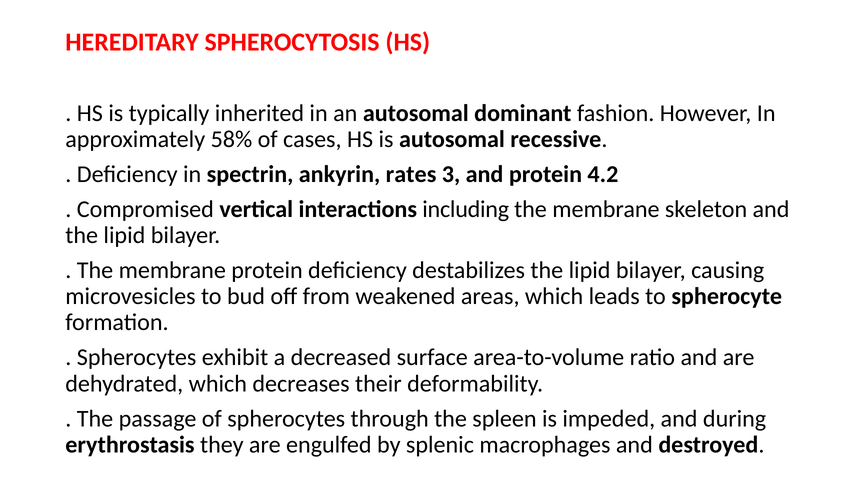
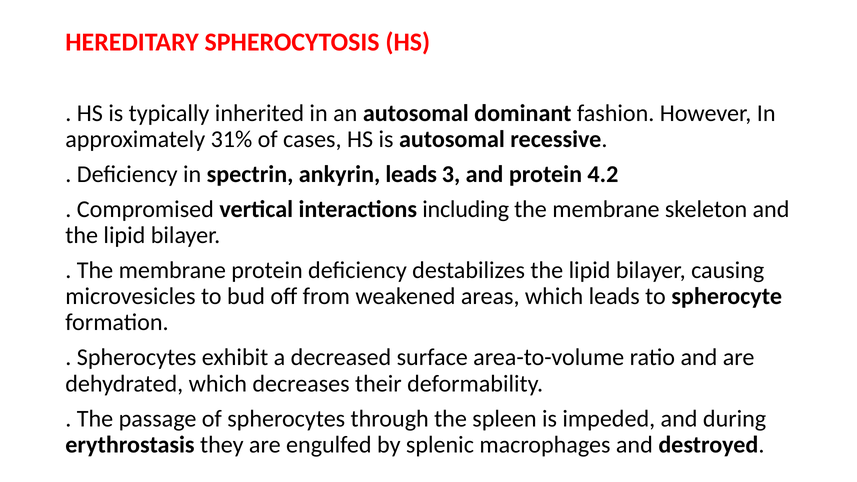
58%: 58% -> 31%
ankyrin rates: rates -> leads
